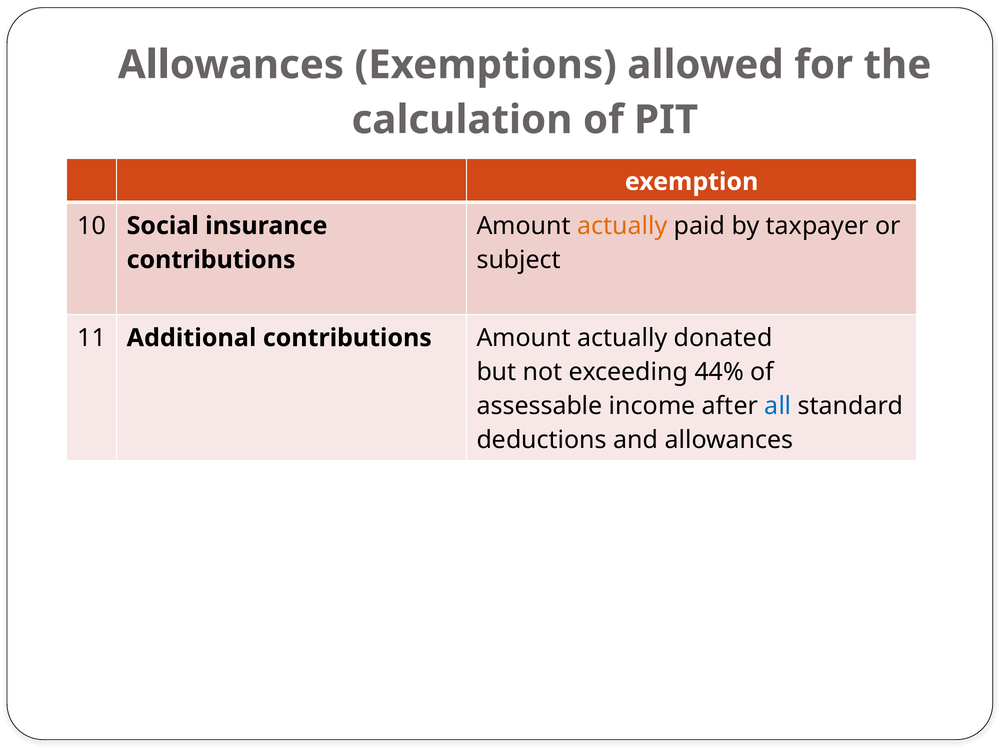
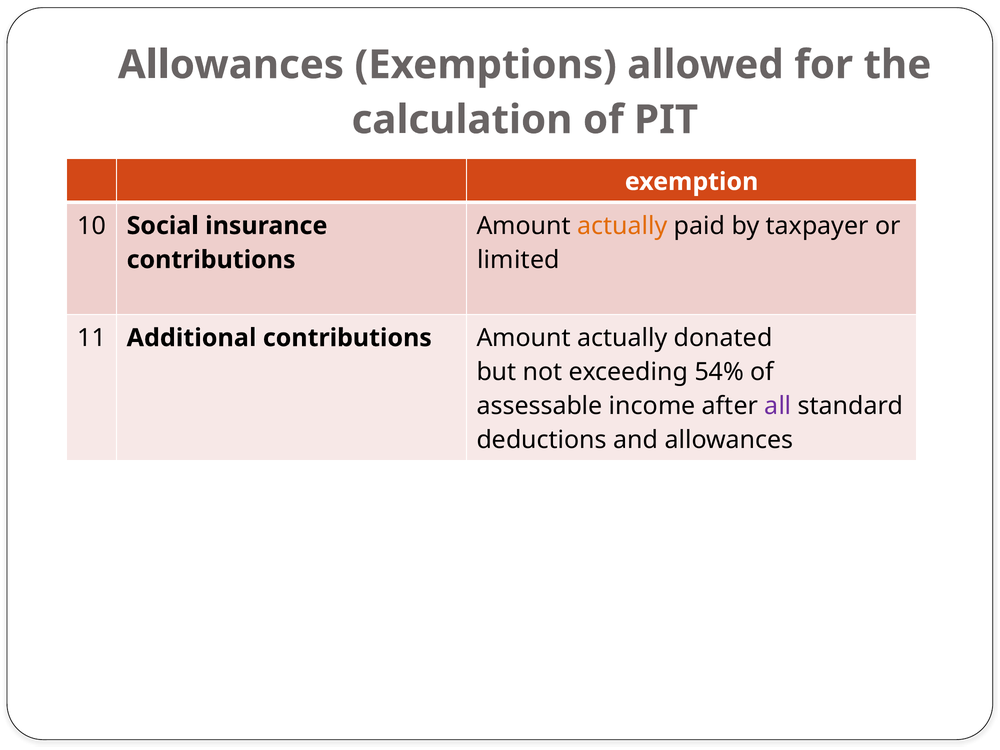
subject: subject -> limited
44%: 44% -> 54%
all colour: blue -> purple
